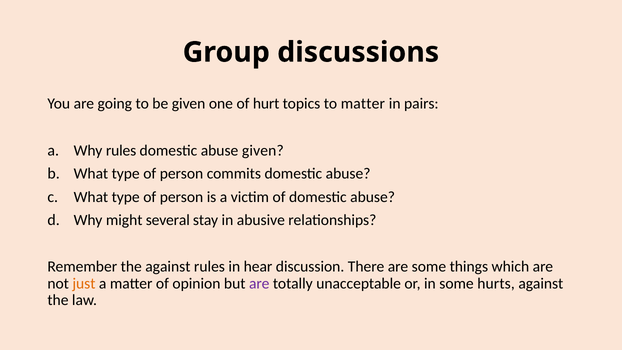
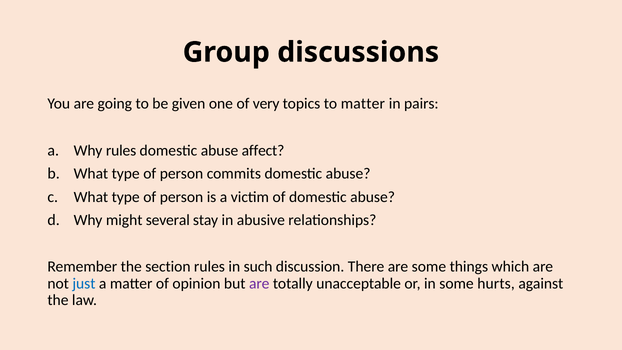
hurt: hurt -> very
abuse given: given -> affect
the against: against -> section
hear: hear -> such
just colour: orange -> blue
